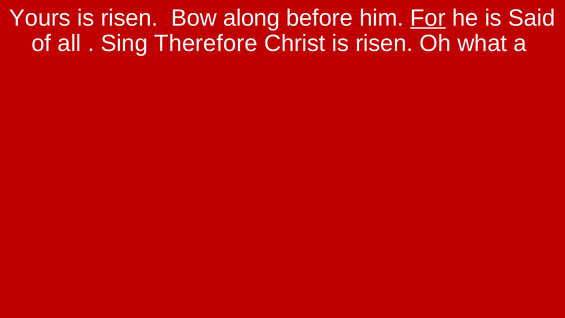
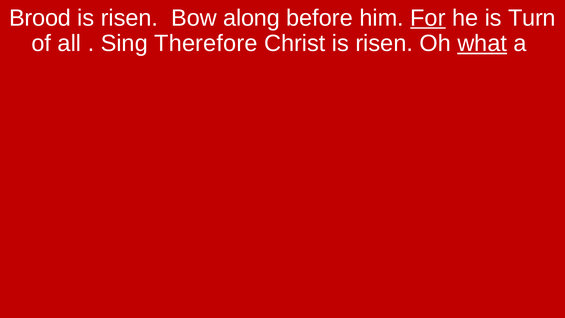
Yours: Yours -> Brood
Said: Said -> Turn
what underline: none -> present
